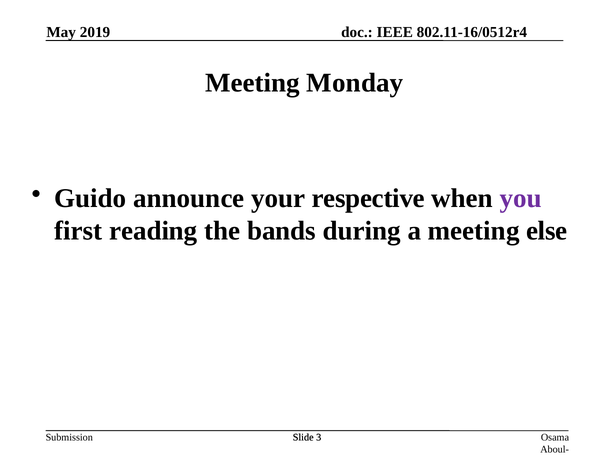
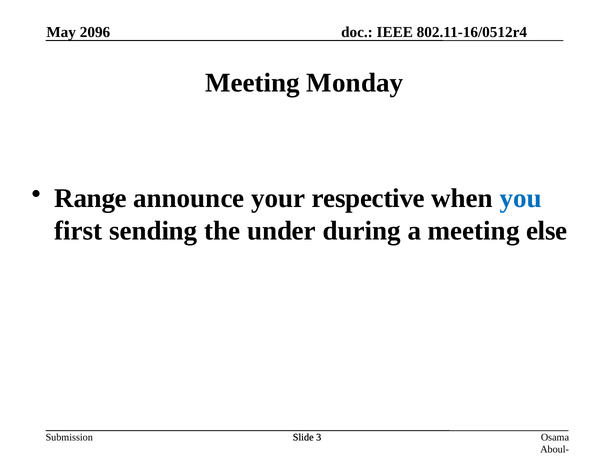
2019: 2019 -> 2096
Guido: Guido -> Range
you colour: purple -> blue
reading: reading -> sending
bands: bands -> under
